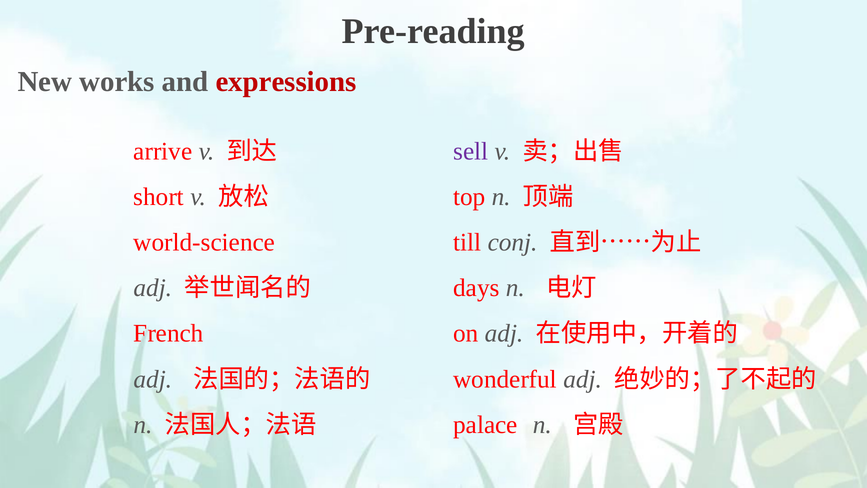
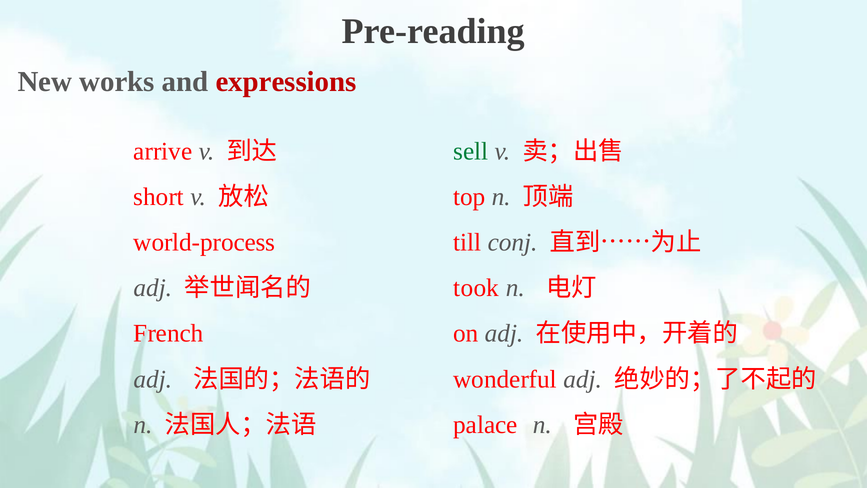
sell colour: purple -> green
world-science: world-science -> world-process
days: days -> took
